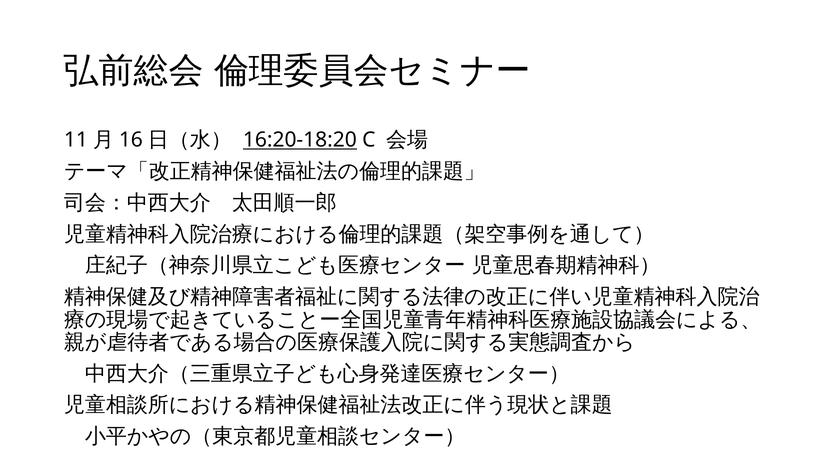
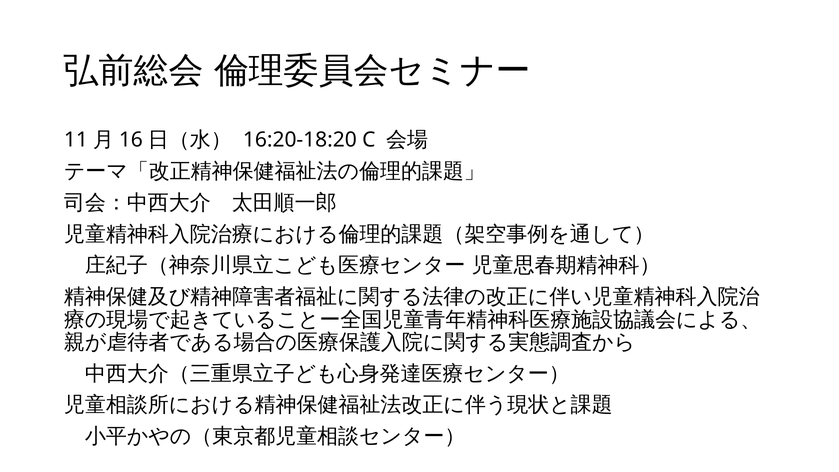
16:20-18:20 underline: present -> none
